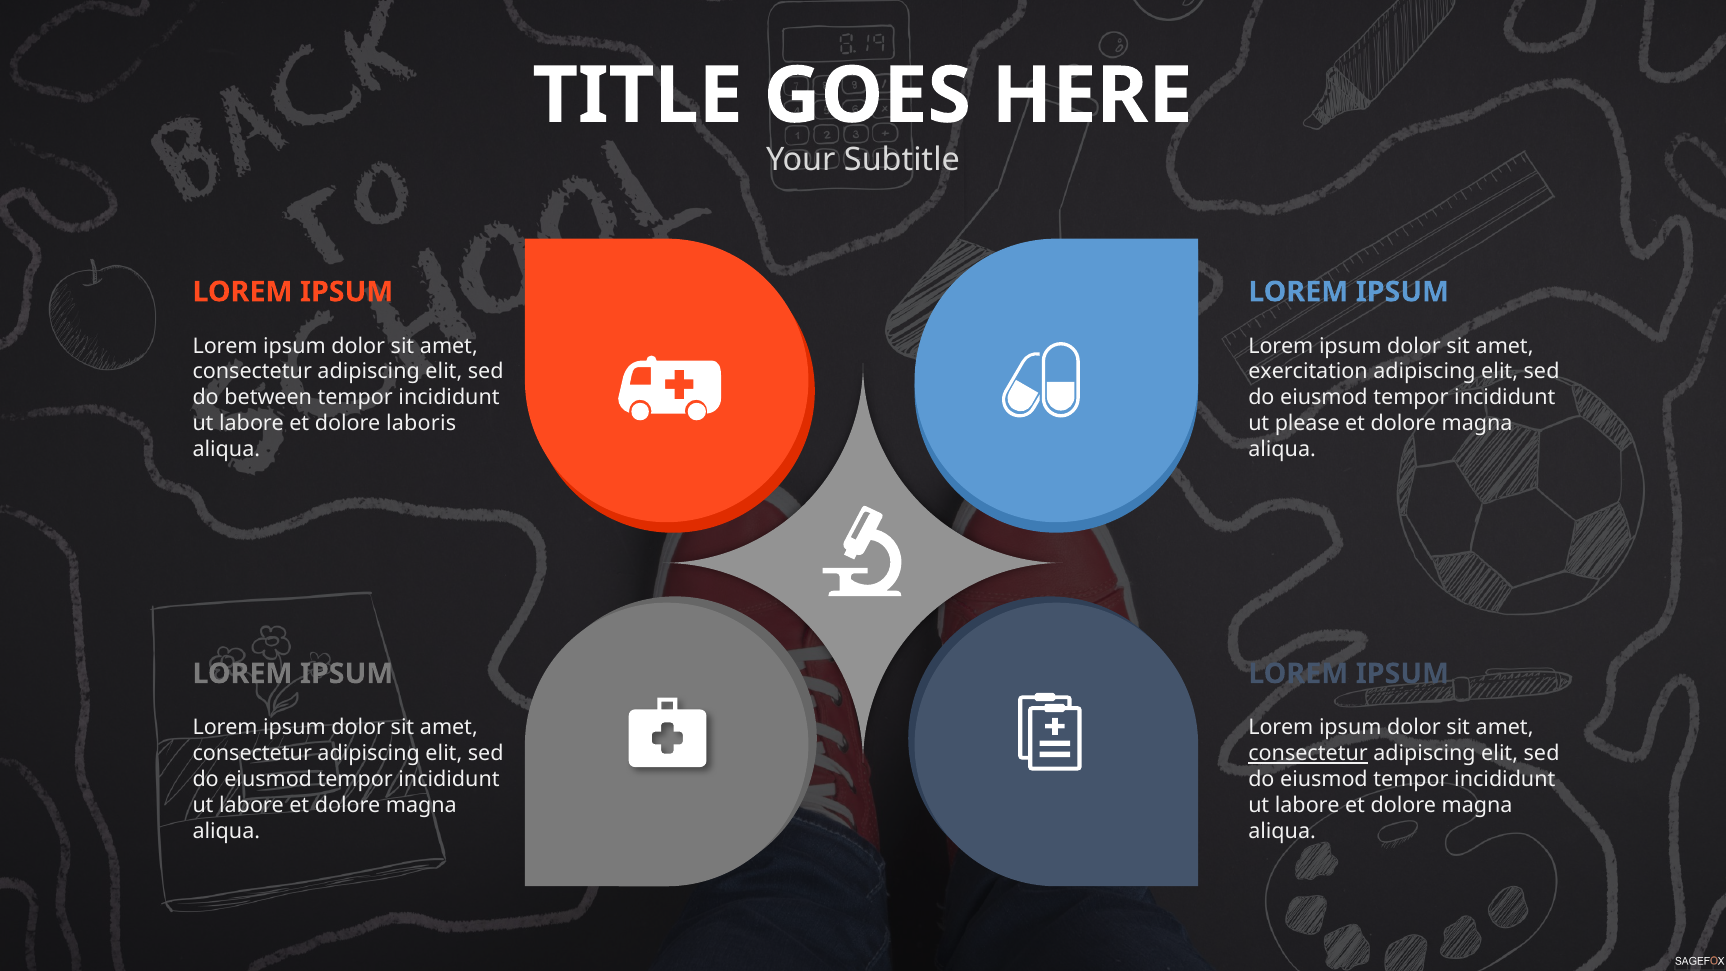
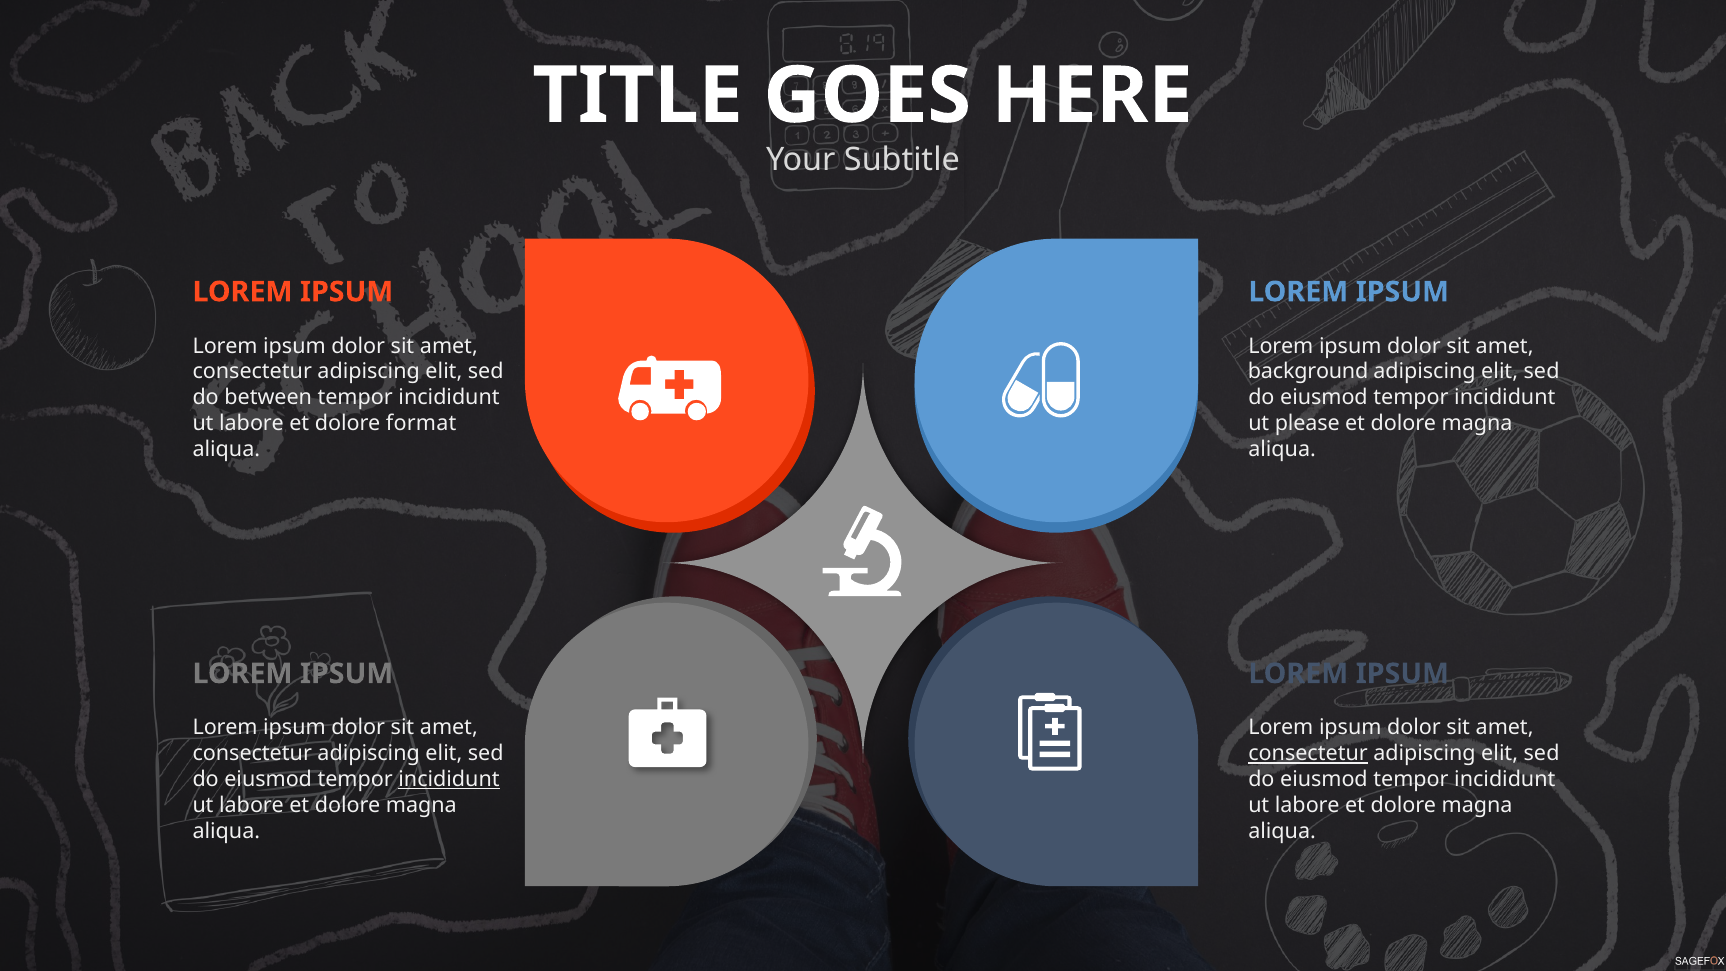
exercitation: exercitation -> background
laboris: laboris -> format
incididunt at (449, 779) underline: none -> present
